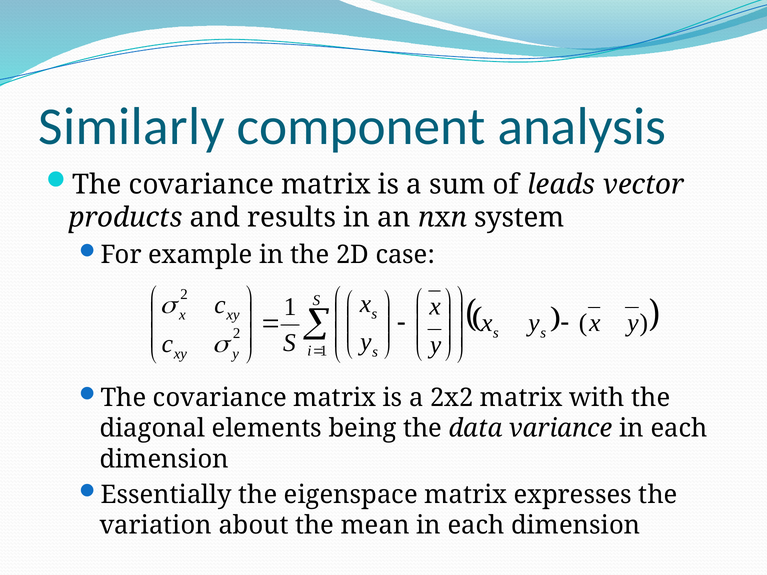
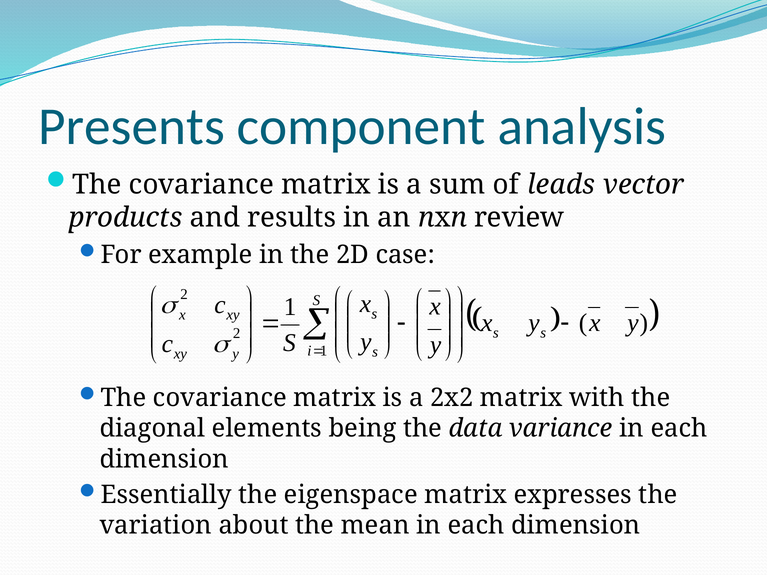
Similarly: Similarly -> Presents
system: system -> review
